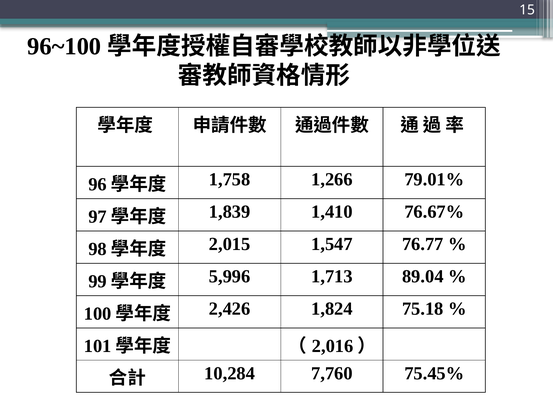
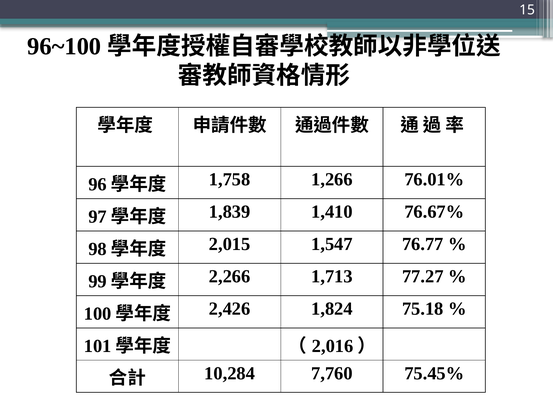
79.01%: 79.01% -> 76.01%
5,996: 5,996 -> 2,266
89.04: 89.04 -> 77.27
